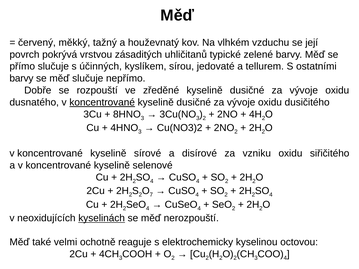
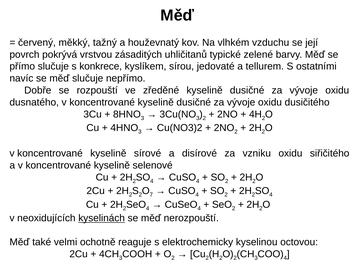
účinných: účinných -> konkrece
barvy at (21, 78): barvy -> navíc
koncentrované at (102, 102) underline: present -> none
